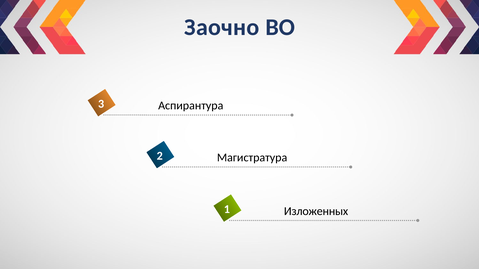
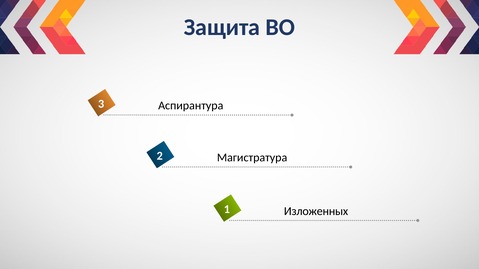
Заочно: Заочно -> Защита
